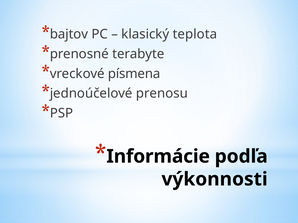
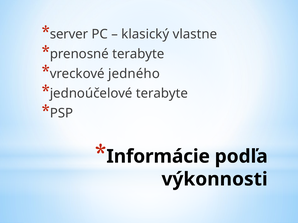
bajtov: bajtov -> server
teplota: teplota -> vlastne
písmena: písmena -> jedného
jednoúčelové prenosu: prenosu -> terabyte
